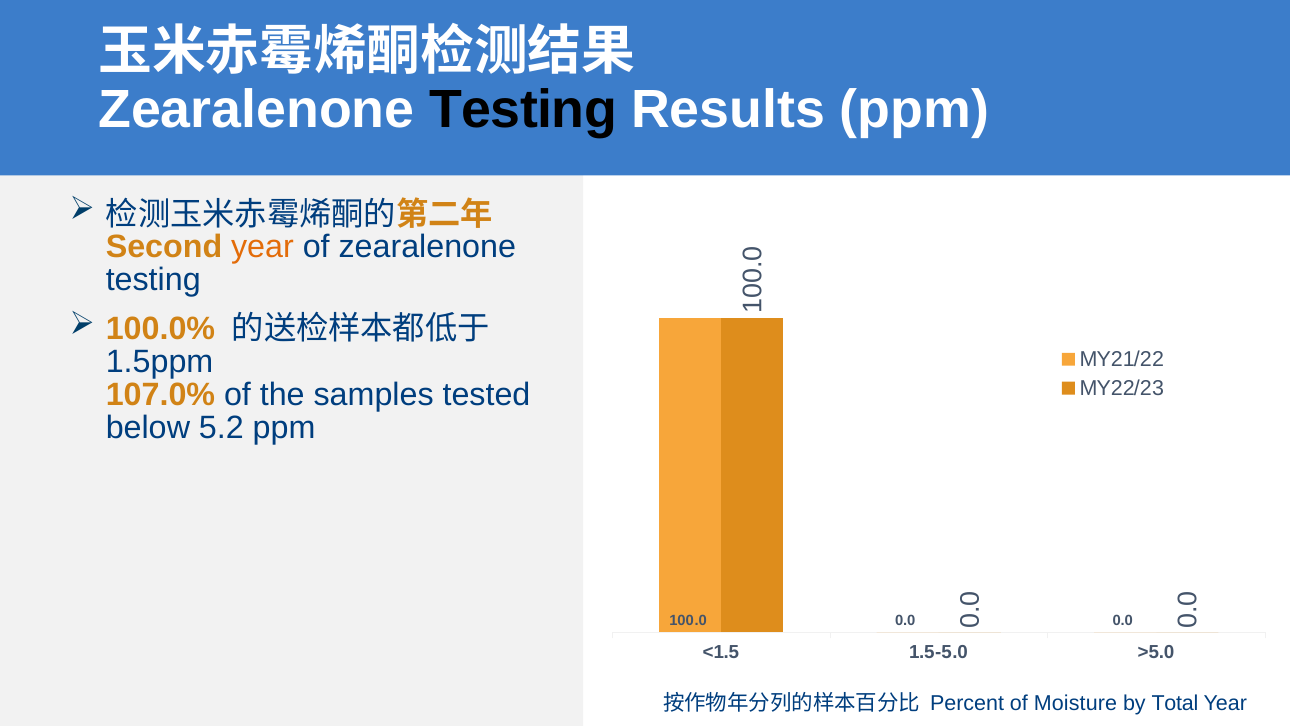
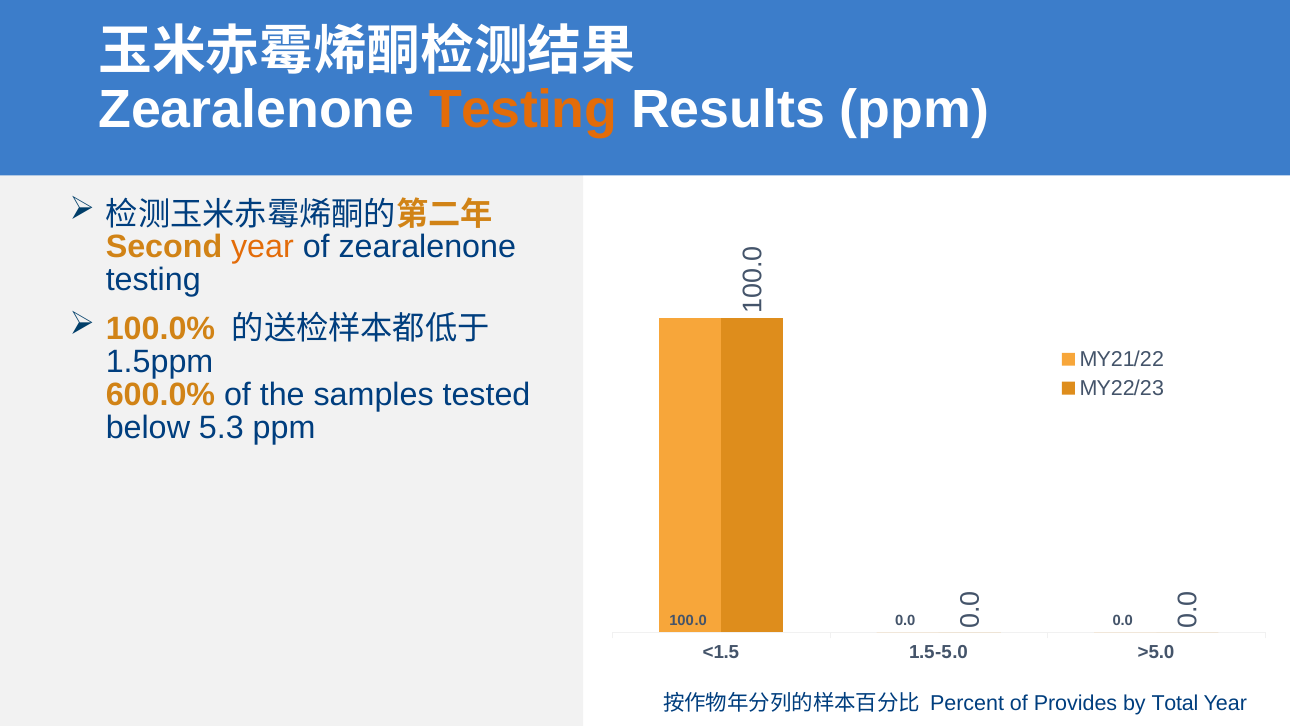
Testing at (523, 110) colour: black -> orange
107.0%: 107.0% -> 600.0%
5.2: 5.2 -> 5.3
Moisture: Moisture -> Provides
